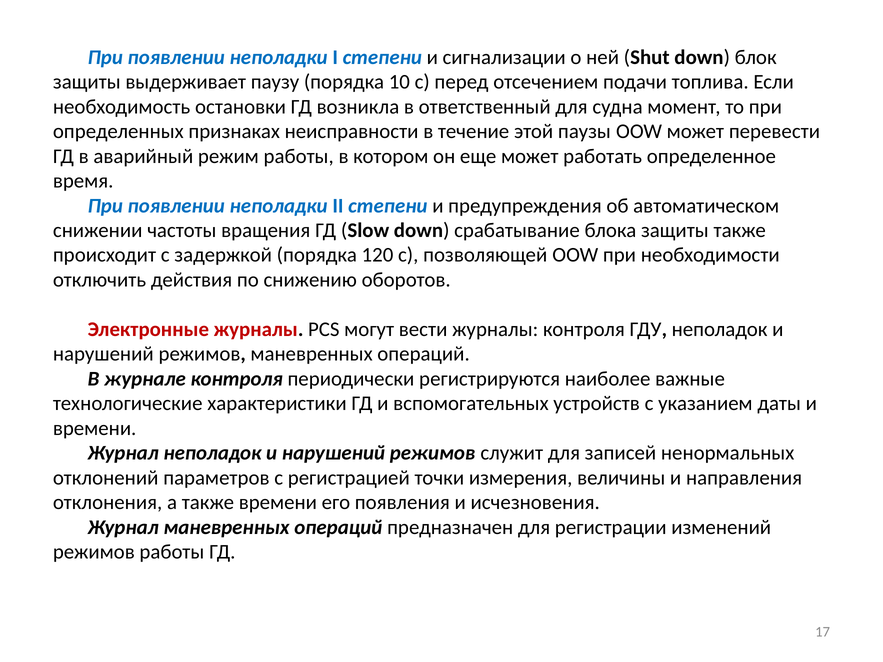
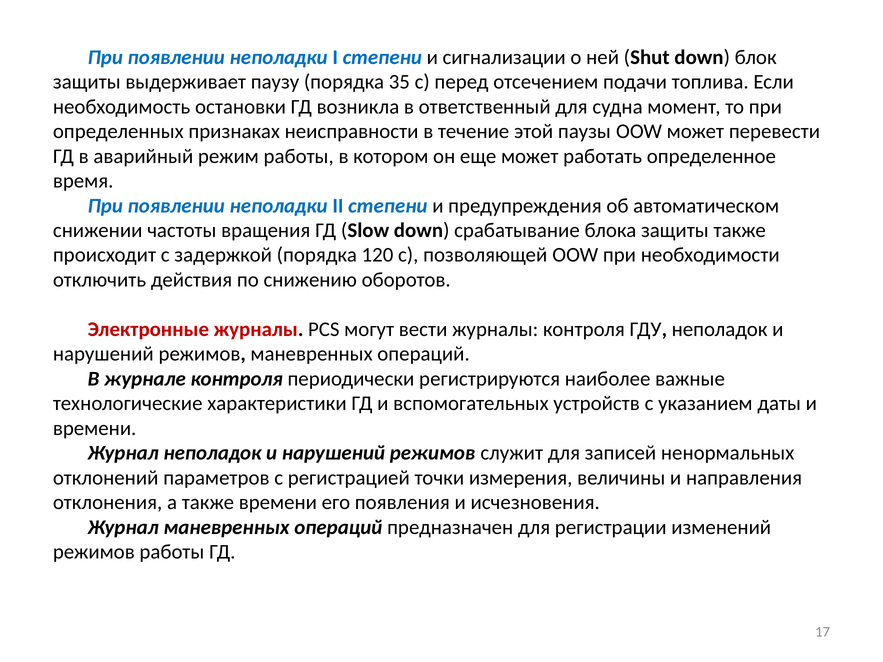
10: 10 -> 35
